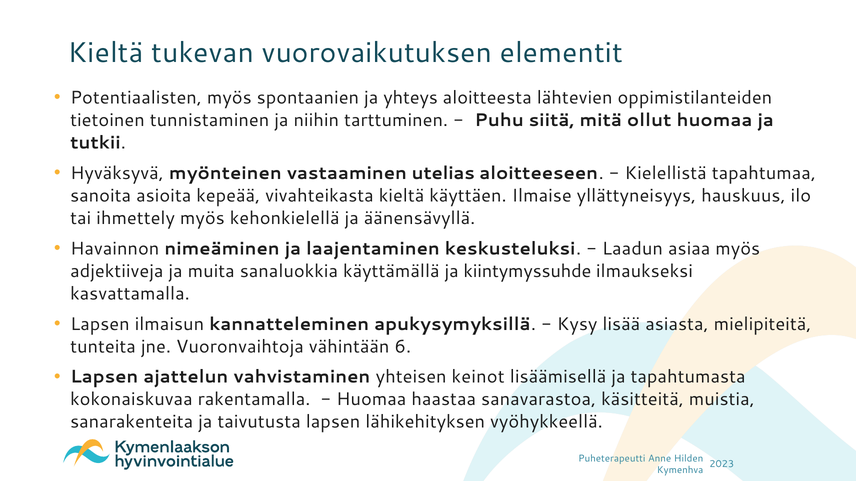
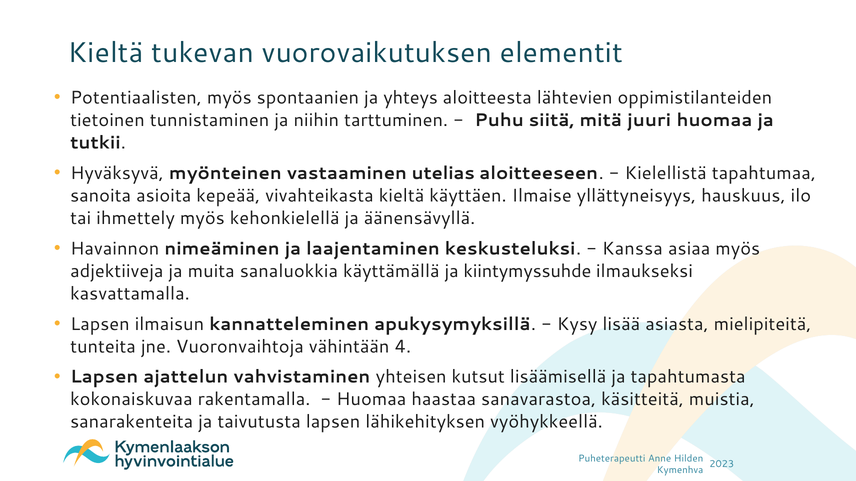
ollut: ollut -> juuri
Laadun: Laadun -> Kanssa
6: 6 -> 4
keinot: keinot -> kutsut
